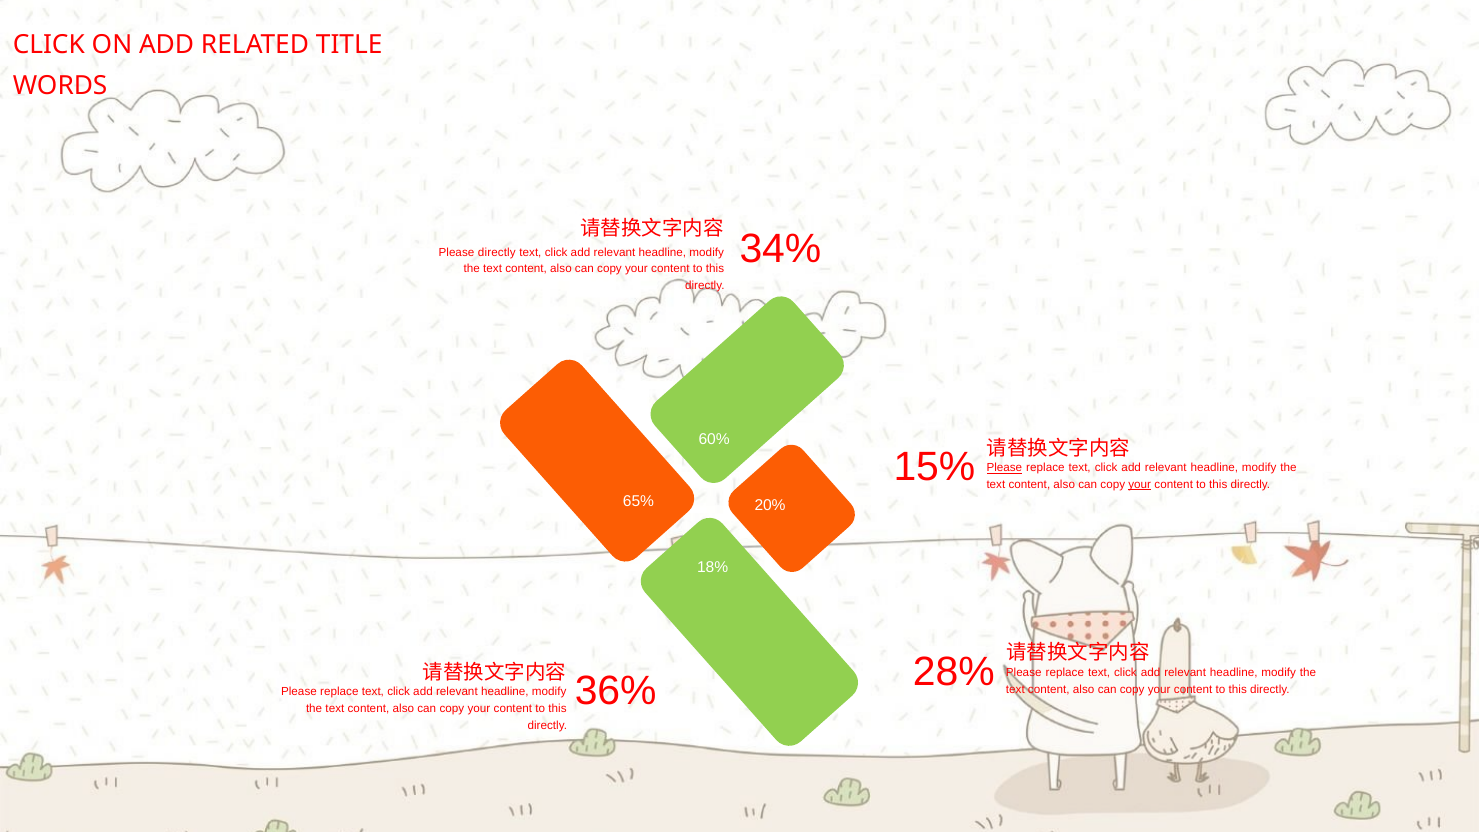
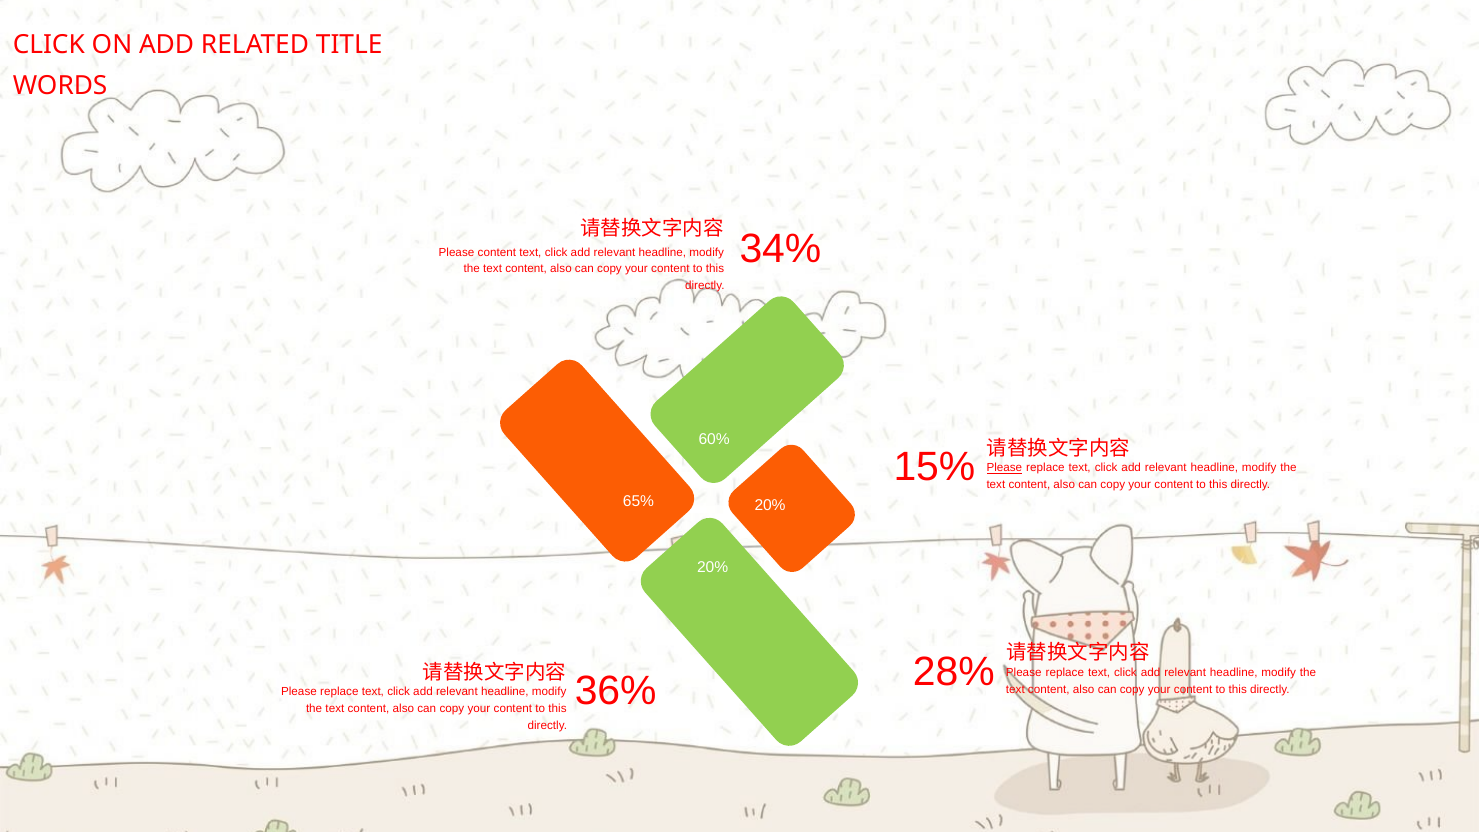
Please directly: directly -> content
your at (1140, 485) underline: present -> none
18% at (713, 567): 18% -> 20%
